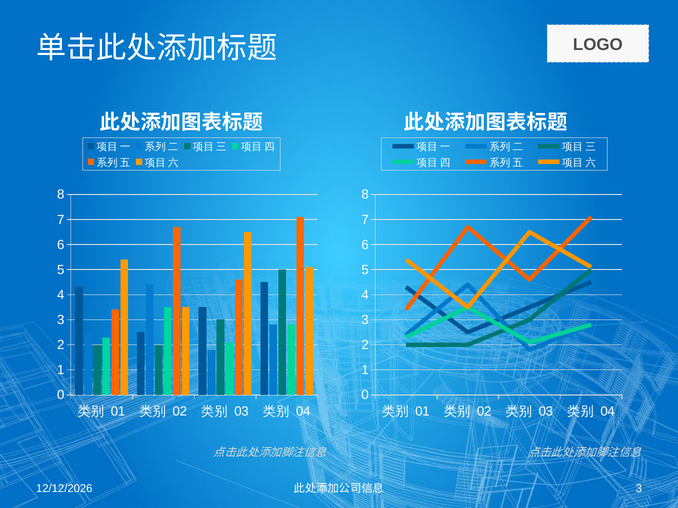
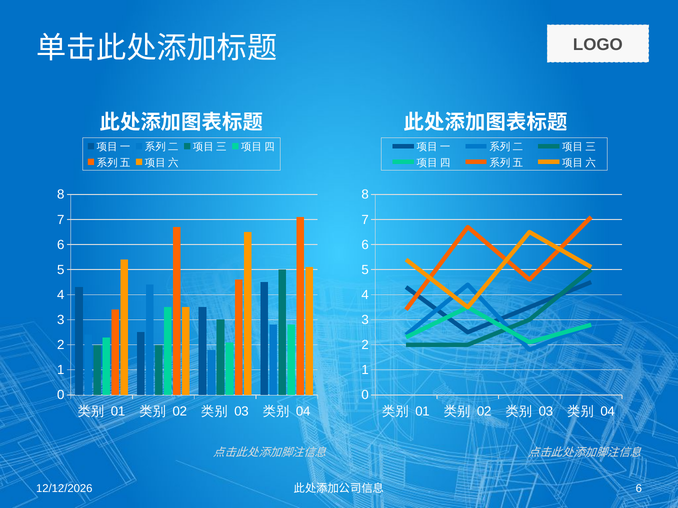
3 at (639, 489): 3 -> 6
